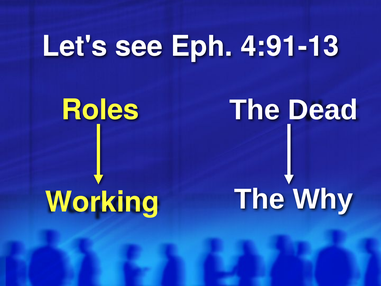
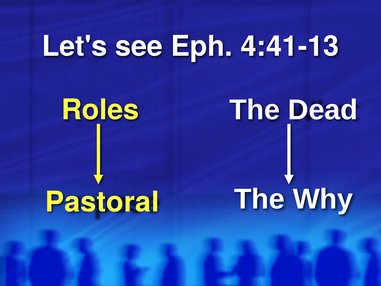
4:91-13: 4:91-13 -> 4:41-13
Working: Working -> Pastoral
